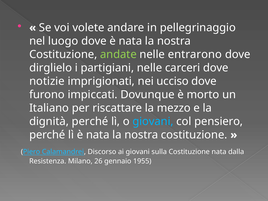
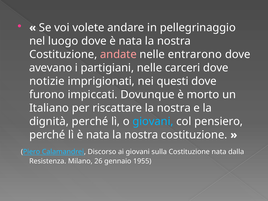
andate colour: light green -> pink
dirglielo: dirglielo -> avevano
ucciso: ucciso -> questi
riscattare la mezzo: mezzo -> nostra
